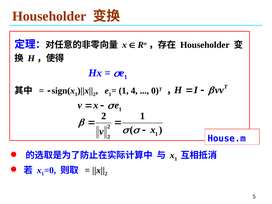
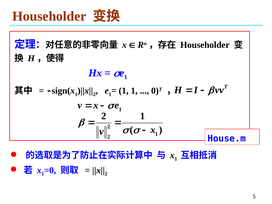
1 4: 4 -> 1
